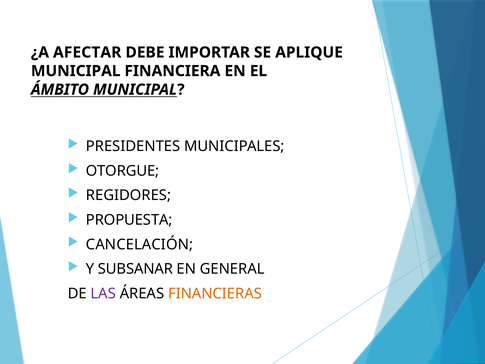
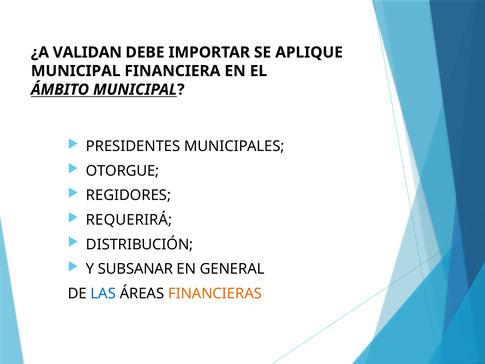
AFECTAR: AFECTAR -> VALIDAN
PROPUESTA: PROPUESTA -> REQUERIRÁ
CANCELACIÓN: CANCELACIÓN -> DISTRIBUCIÓN
LAS colour: purple -> blue
